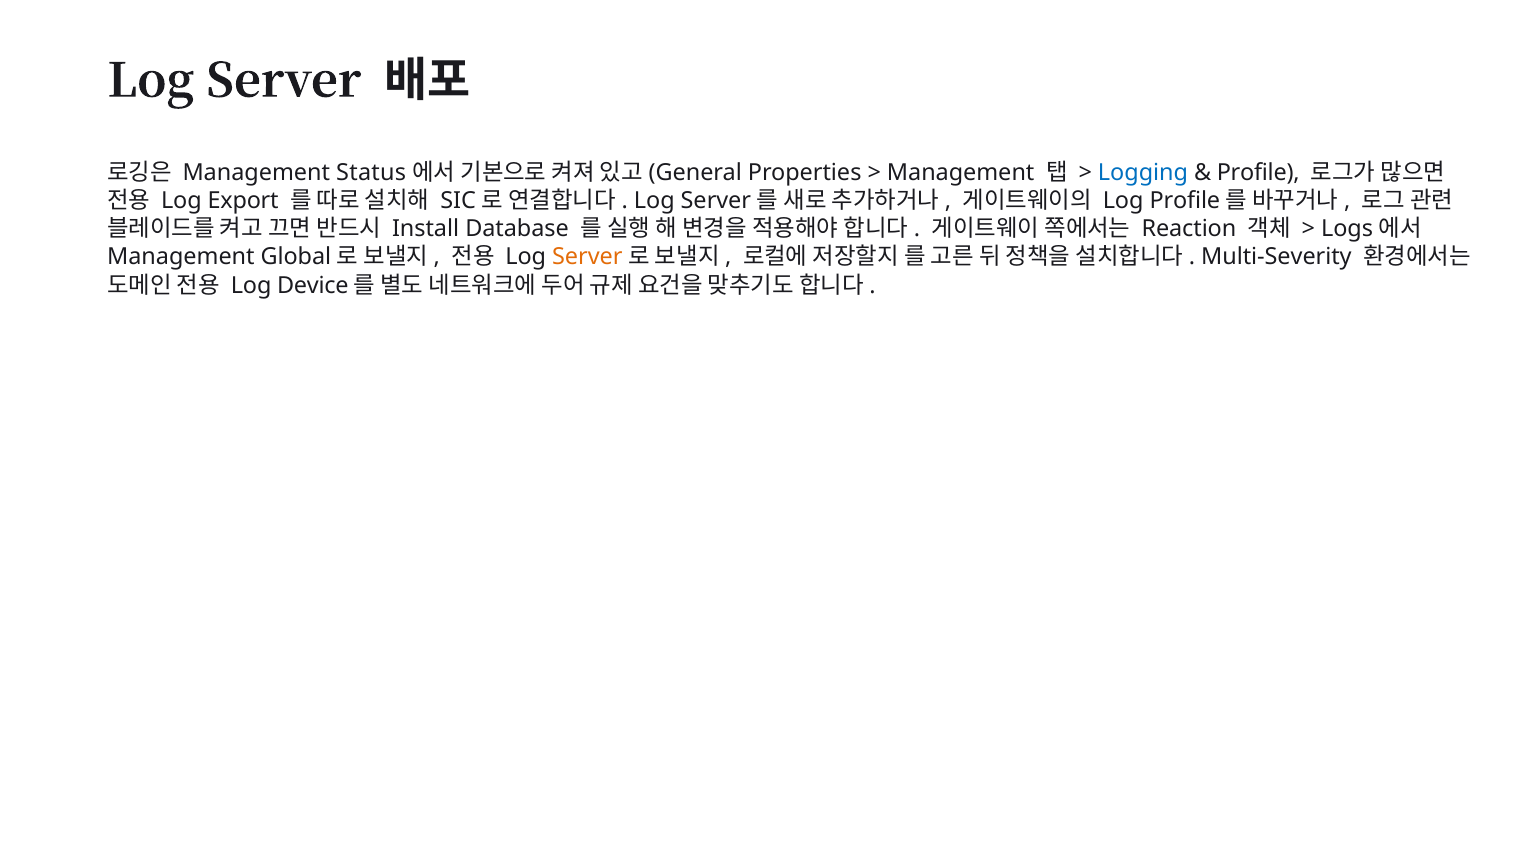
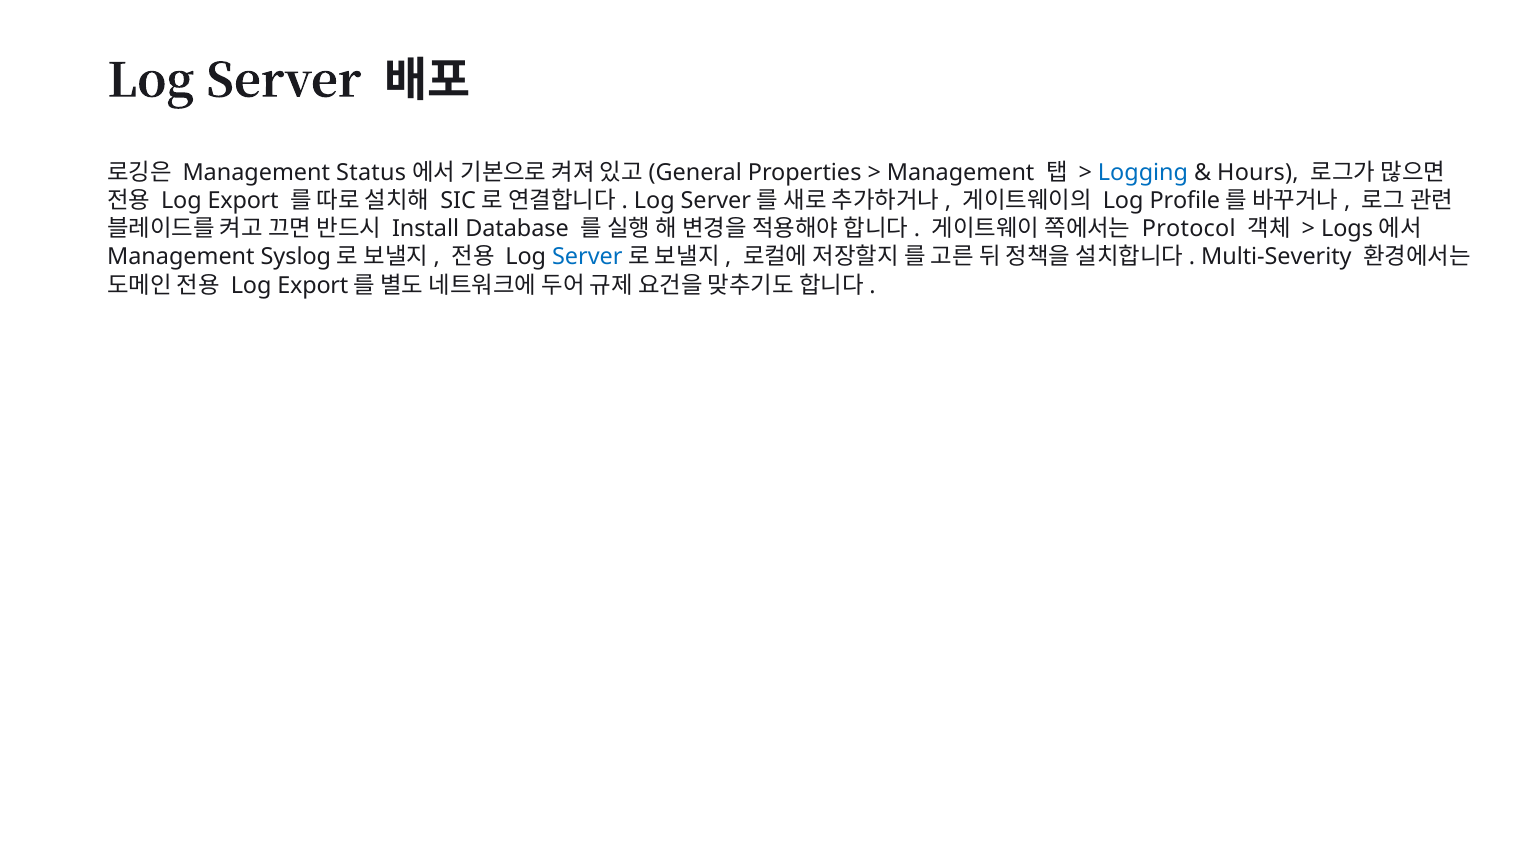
Profile at (1258, 173): Profile -> Hours
Reaction: Reaction -> Protocol
Global: Global -> Syslog
Server at (587, 257) colour: orange -> blue
Device at (313, 285): Device -> Export
